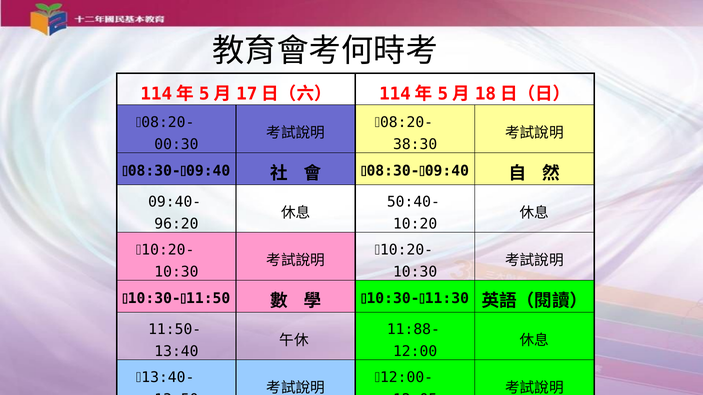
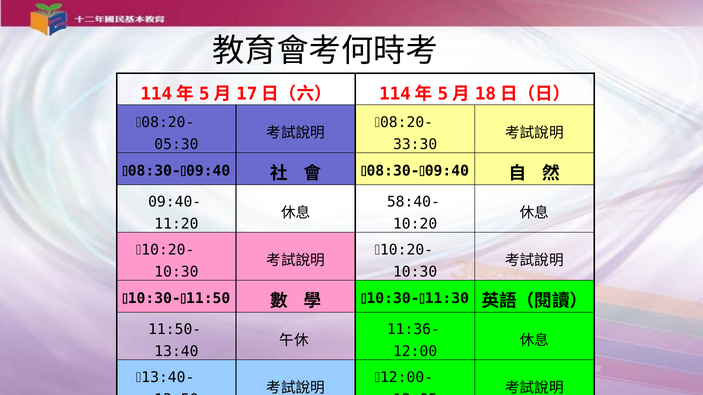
00:30: 00:30 -> 05:30
38:30: 38:30 -> 33:30
50:40-: 50:40- -> 58:40-
96:20: 96:20 -> 11:20
11:88-: 11:88- -> 11:36-
